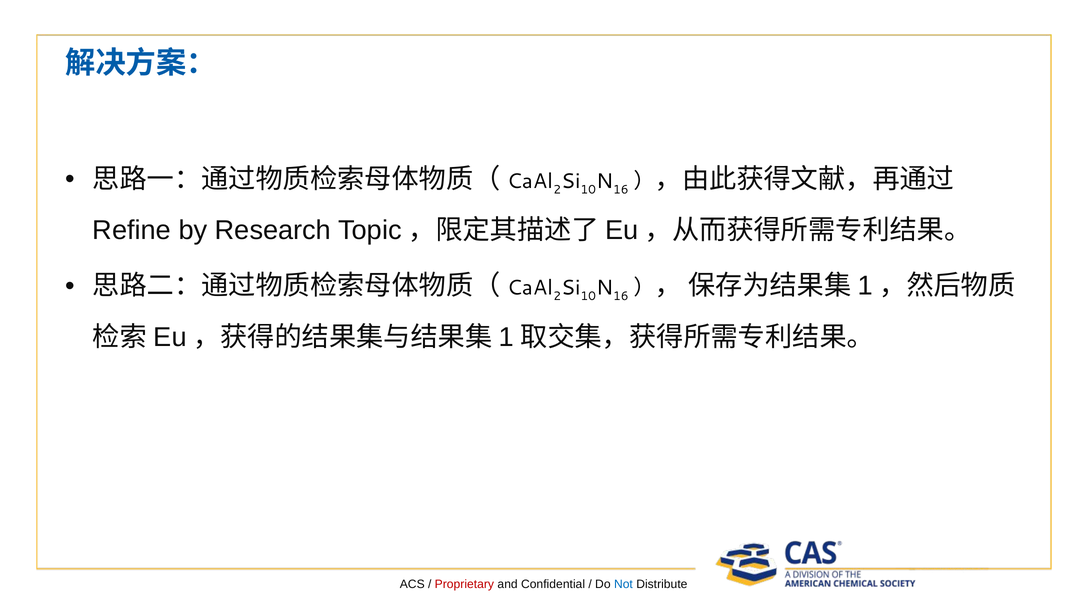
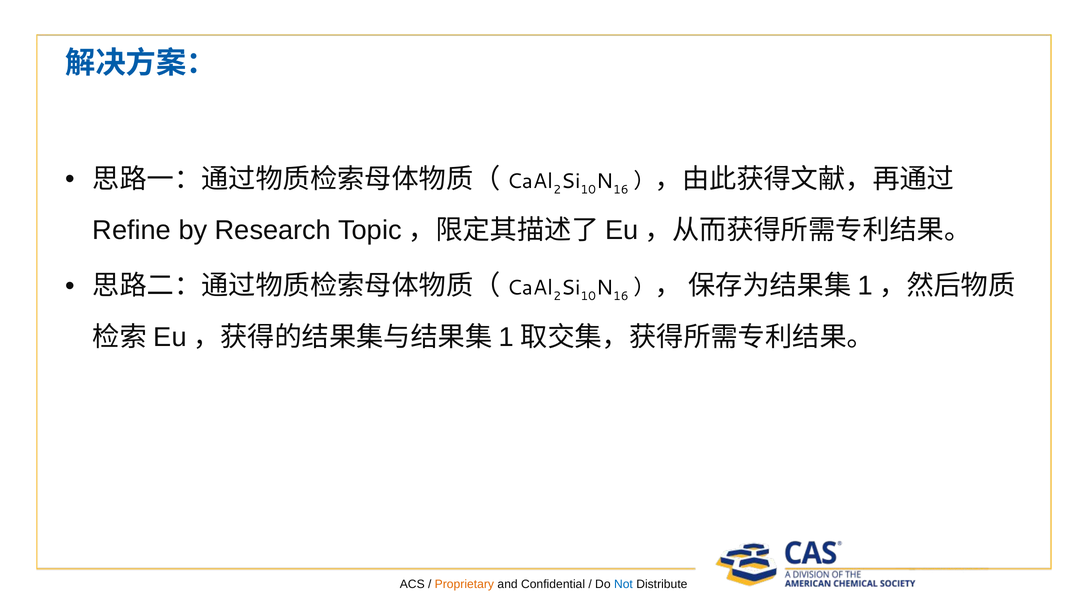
Proprietary colour: red -> orange
